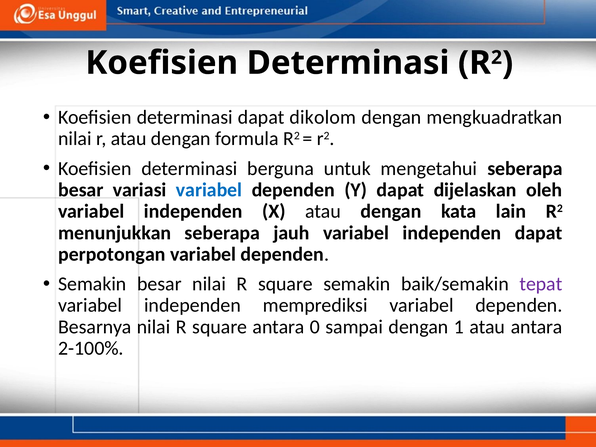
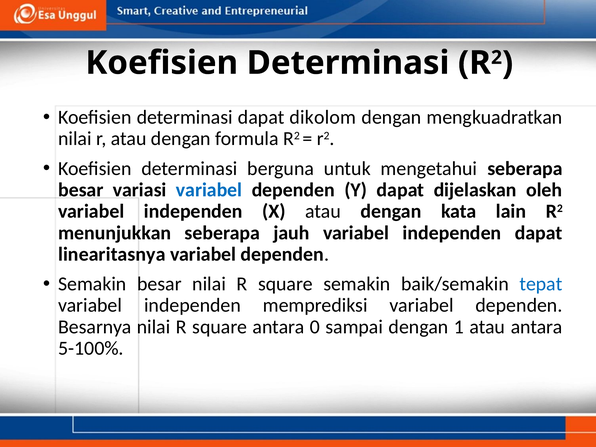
perpotongan: perpotongan -> linearitasnya
tepat colour: purple -> blue
2-100%: 2-100% -> 5-100%
